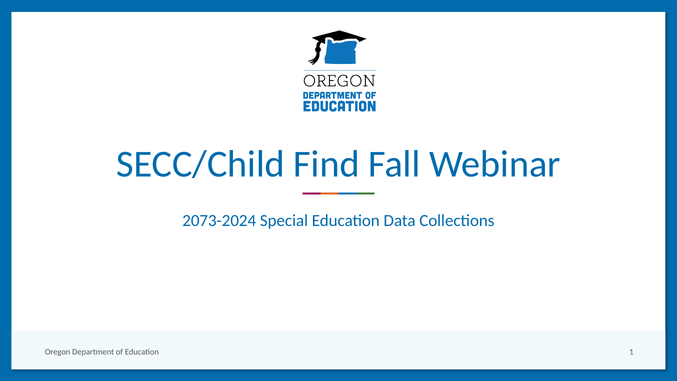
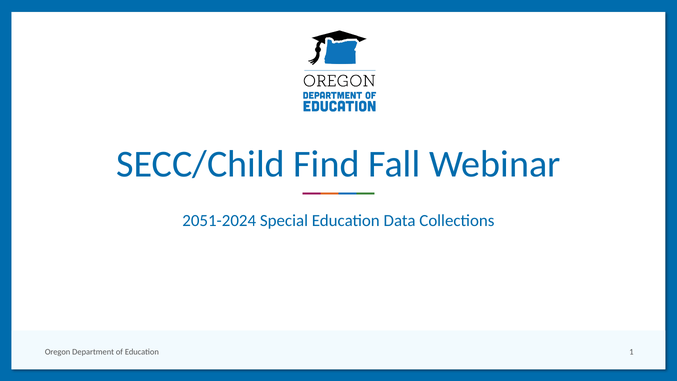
2073-2024: 2073-2024 -> 2051-2024
